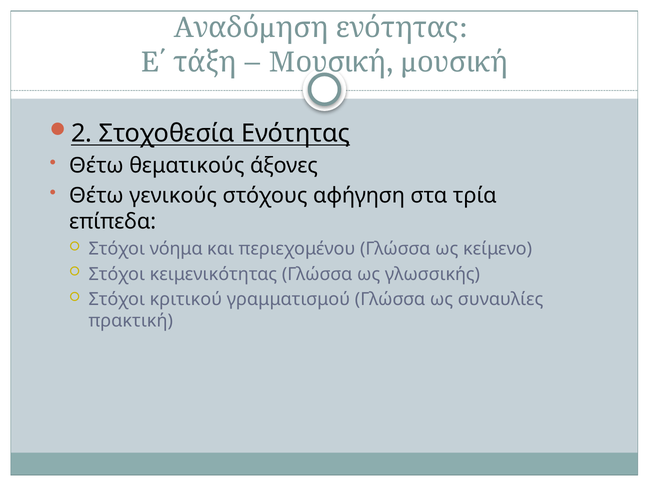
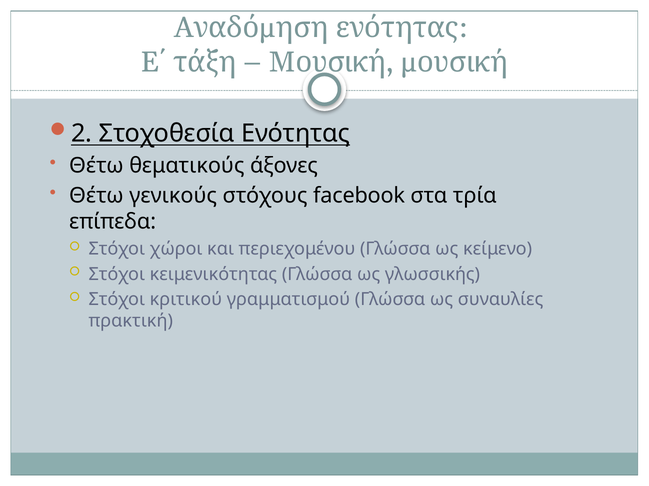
αφήγηση: αφήγηση -> facebook
νόημα: νόημα -> χώροι
